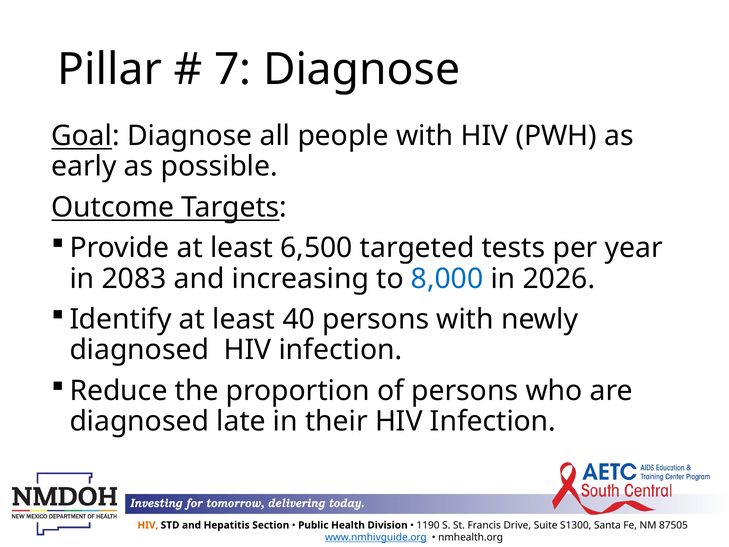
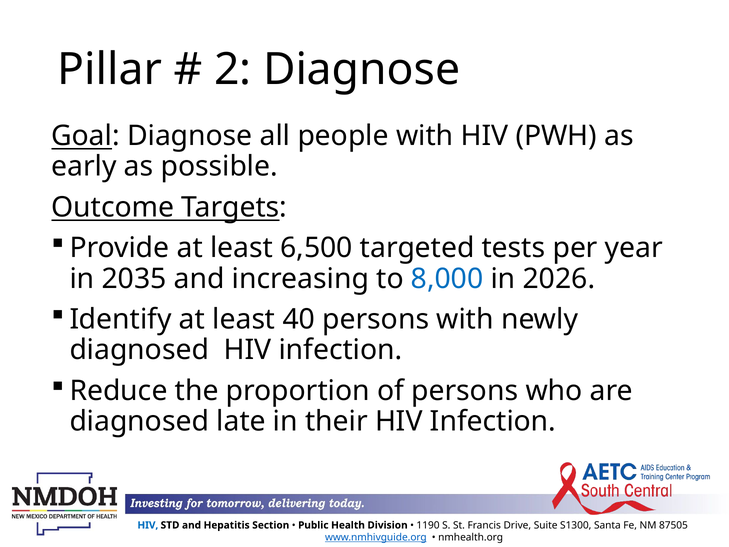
7: 7 -> 2
2083: 2083 -> 2035
HIV at (148, 525) colour: orange -> blue
